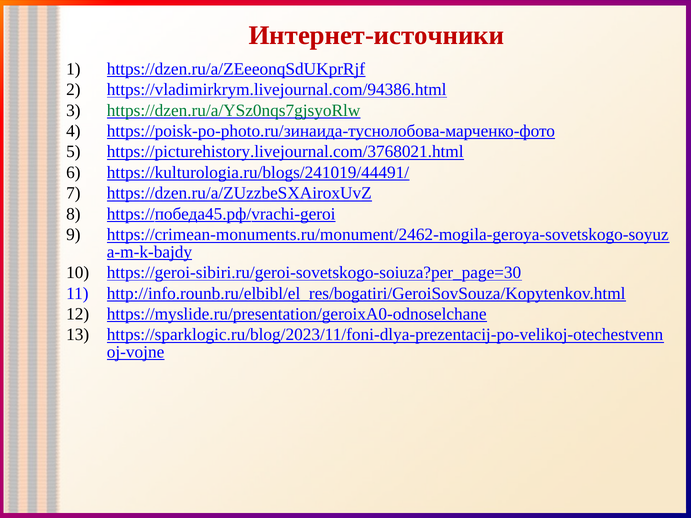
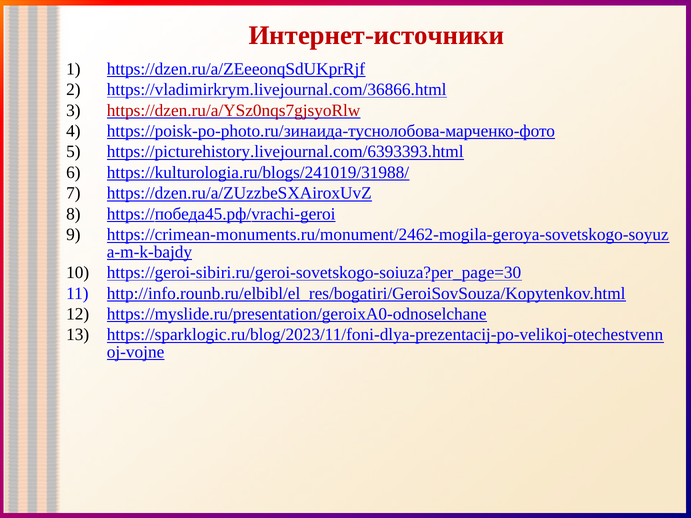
https://vladimirkrym.livejournal.com/94386.html: https://vladimirkrym.livejournal.com/94386.html -> https://vladimirkrym.livejournal.com/36866.html
https://dzen.ru/a/YSz0nqs7gjsyoRlw colour: green -> red
https://picturehistory.livejournal.com/3768021.html: https://picturehistory.livejournal.com/3768021.html -> https://picturehistory.livejournal.com/6393393.html
https://kulturologia.ru/blogs/241019/44491/: https://kulturologia.ru/blogs/241019/44491/ -> https://kulturologia.ru/blogs/241019/31988/
